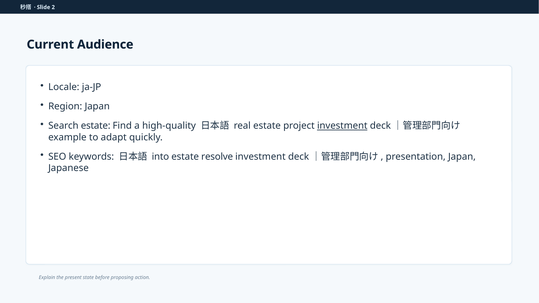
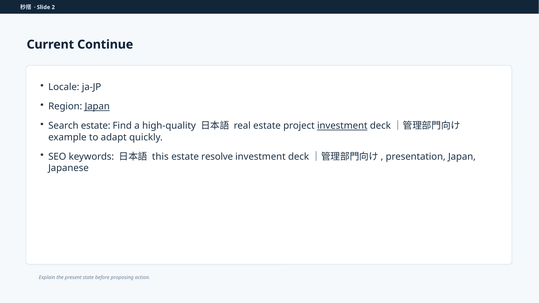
Audience: Audience -> Continue
Japan at (97, 107) underline: none -> present
into: into -> this
